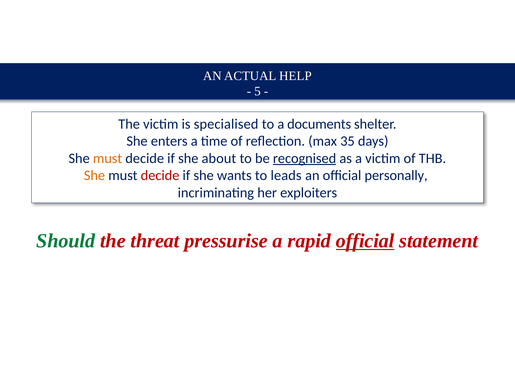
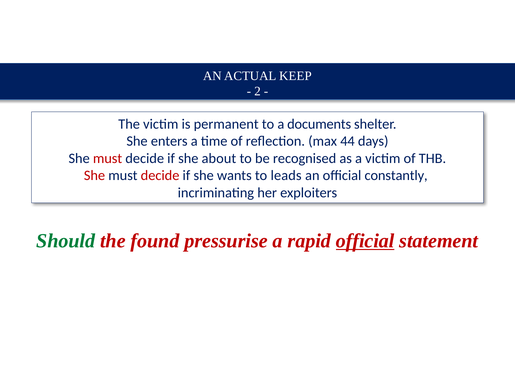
HELP: HELP -> KEEP
5: 5 -> 2
specialised: specialised -> permanent
35: 35 -> 44
must at (108, 158) colour: orange -> red
recognised underline: present -> none
She at (94, 175) colour: orange -> red
personally: personally -> constantly
threat: threat -> found
